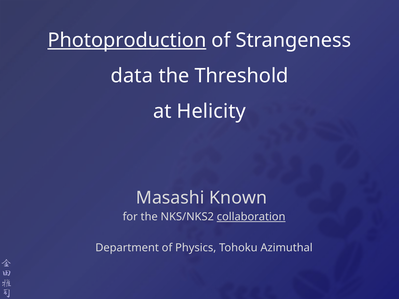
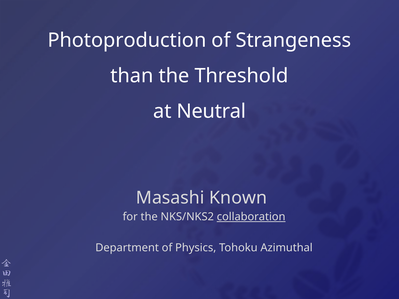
Photoproduction underline: present -> none
data: data -> than
Helicity: Helicity -> Neutral
